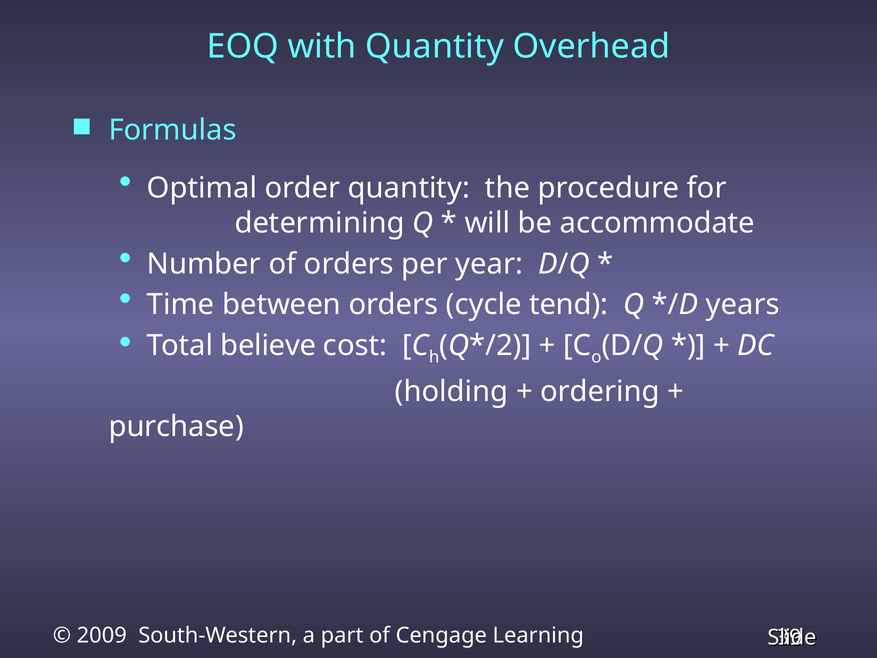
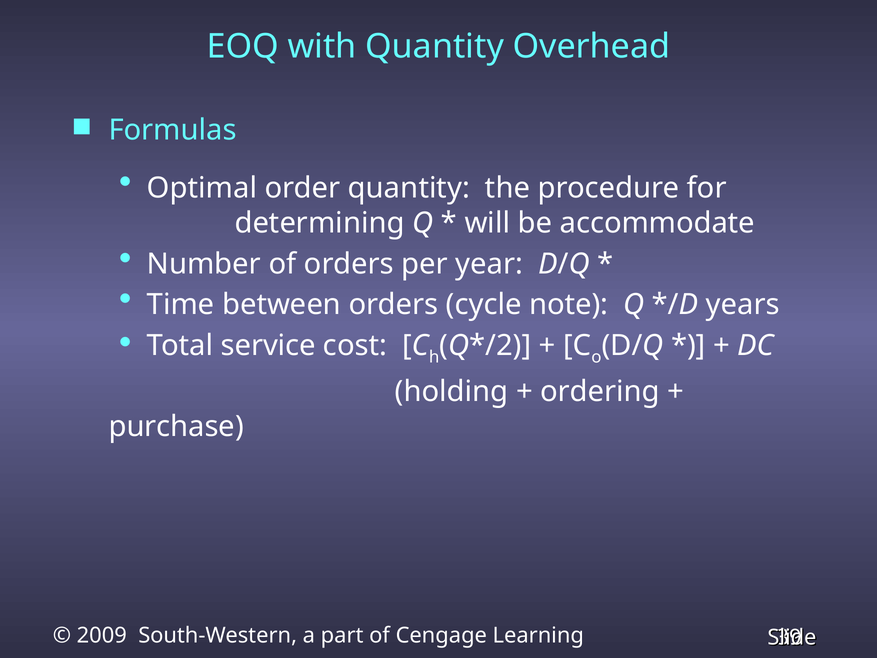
tend: tend -> note
believe: believe -> service
